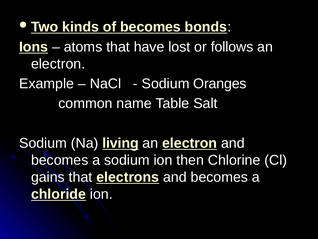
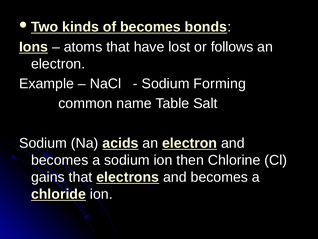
Oranges: Oranges -> Forming
living: living -> acids
